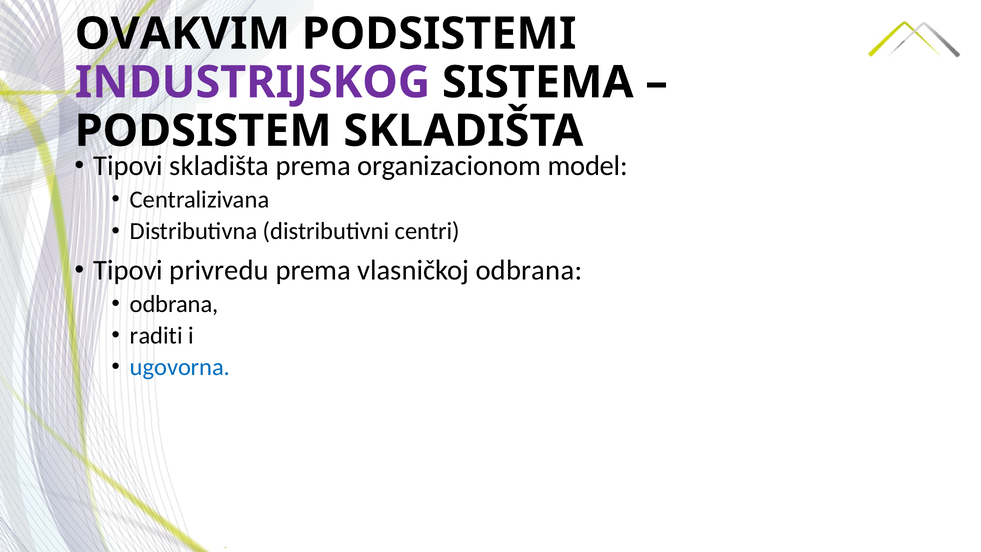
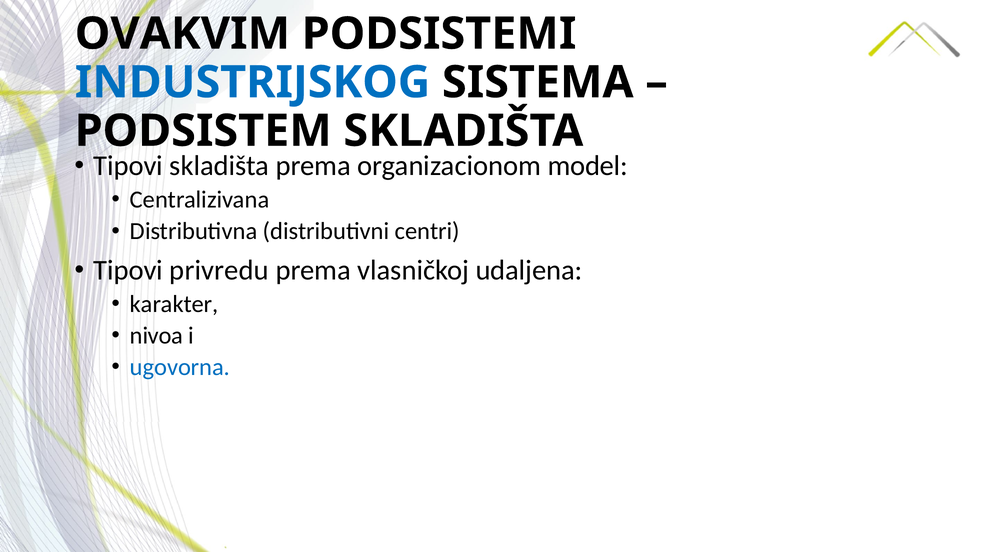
INDUSTRIJSKOG colour: purple -> blue
vlasničkoj odbrana: odbrana -> udaljena
odbrana at (174, 304): odbrana -> karakter
raditi: raditi -> nivoa
